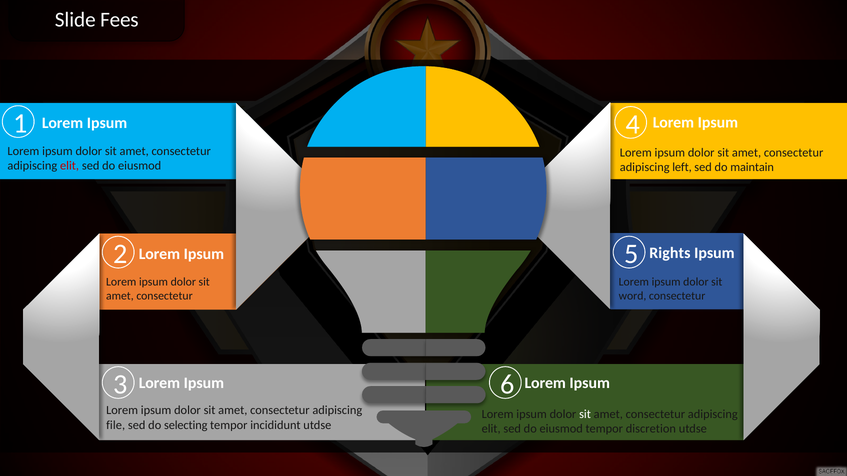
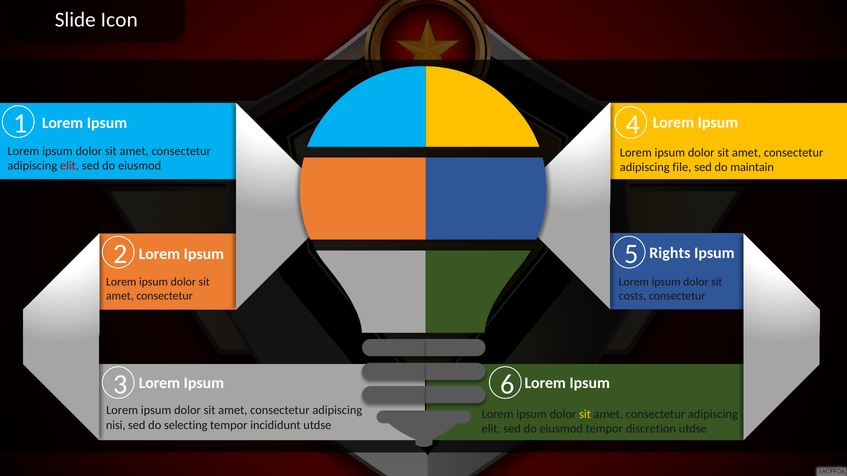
Fees: Fees -> Icon
left: left -> file
word: word -> costs
sit at (585, 414) colour: white -> yellow
file: file -> nisi
